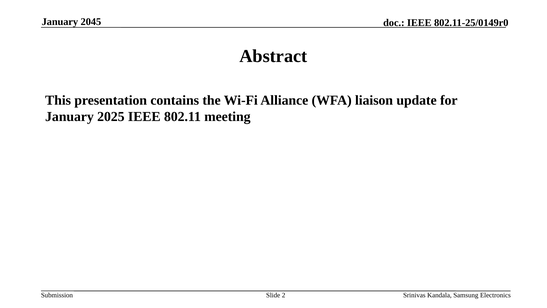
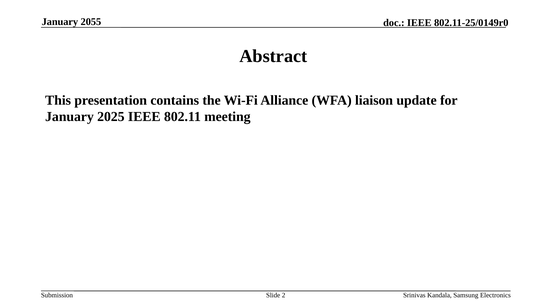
2045: 2045 -> 2055
